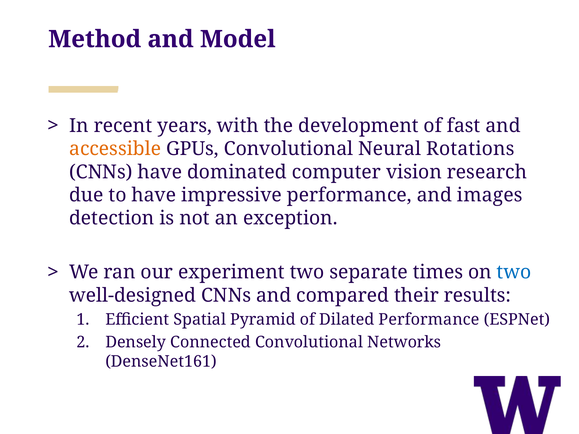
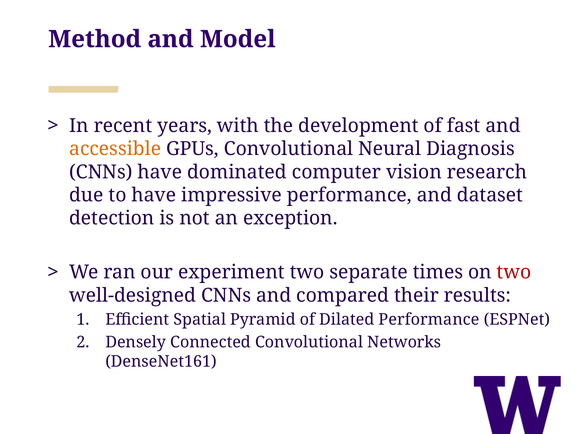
Rotations: Rotations -> Diagnosis
images: images -> dataset
two at (514, 272) colour: blue -> red
